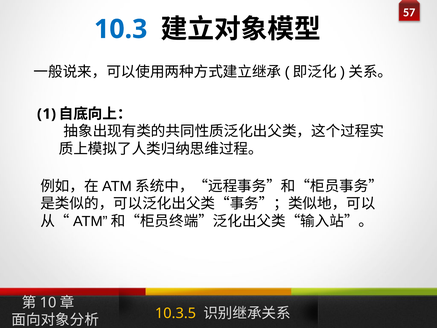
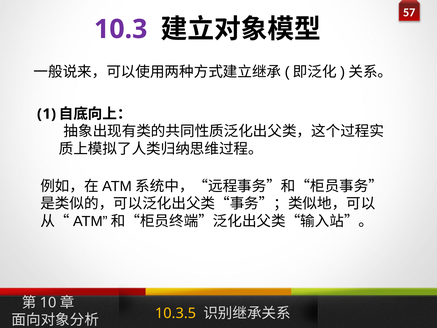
10.3 colour: blue -> purple
